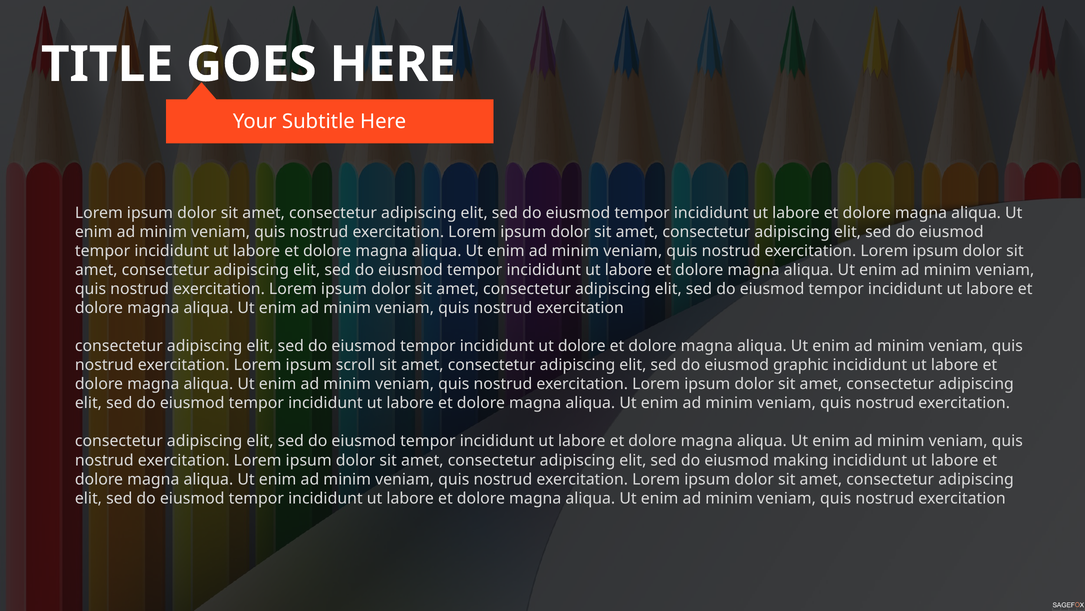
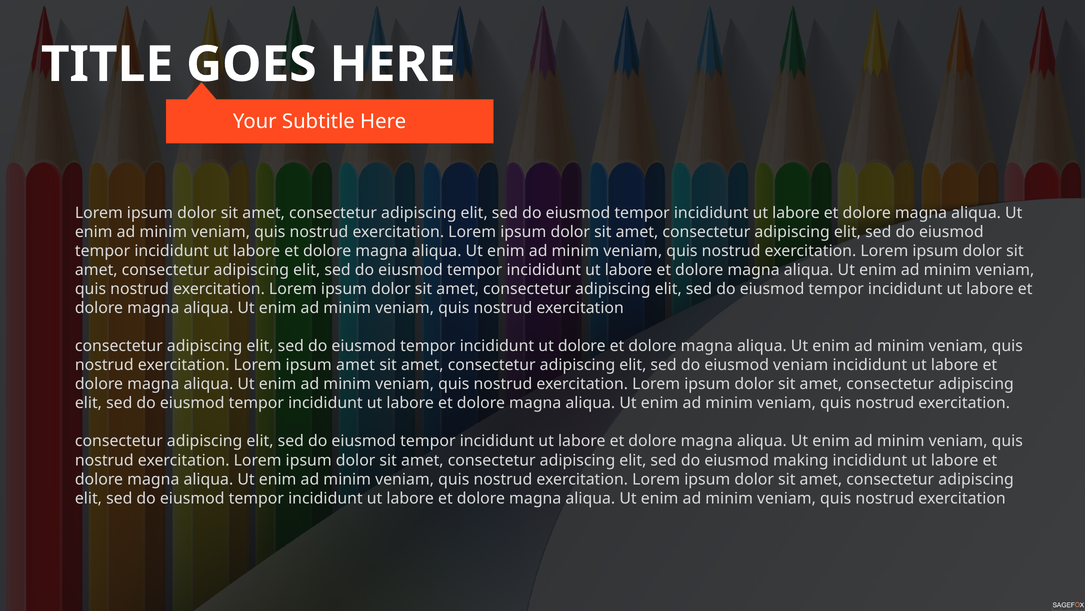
ipsum scroll: scroll -> amet
eiusmod graphic: graphic -> veniam
